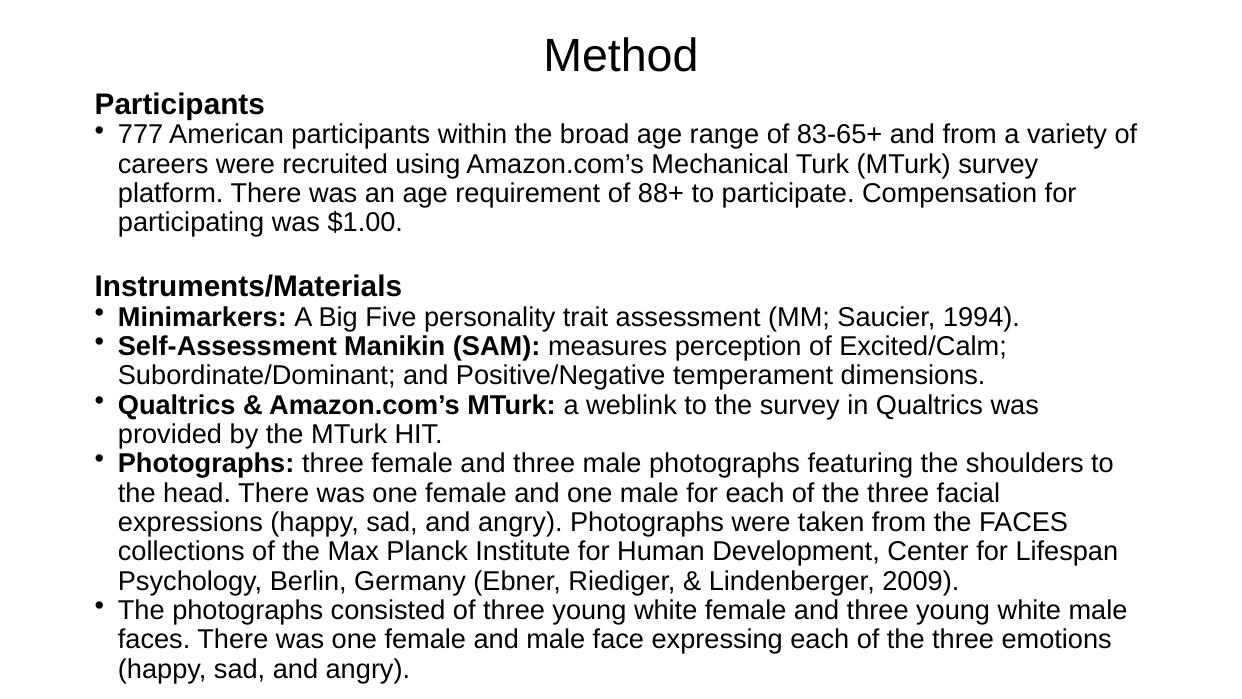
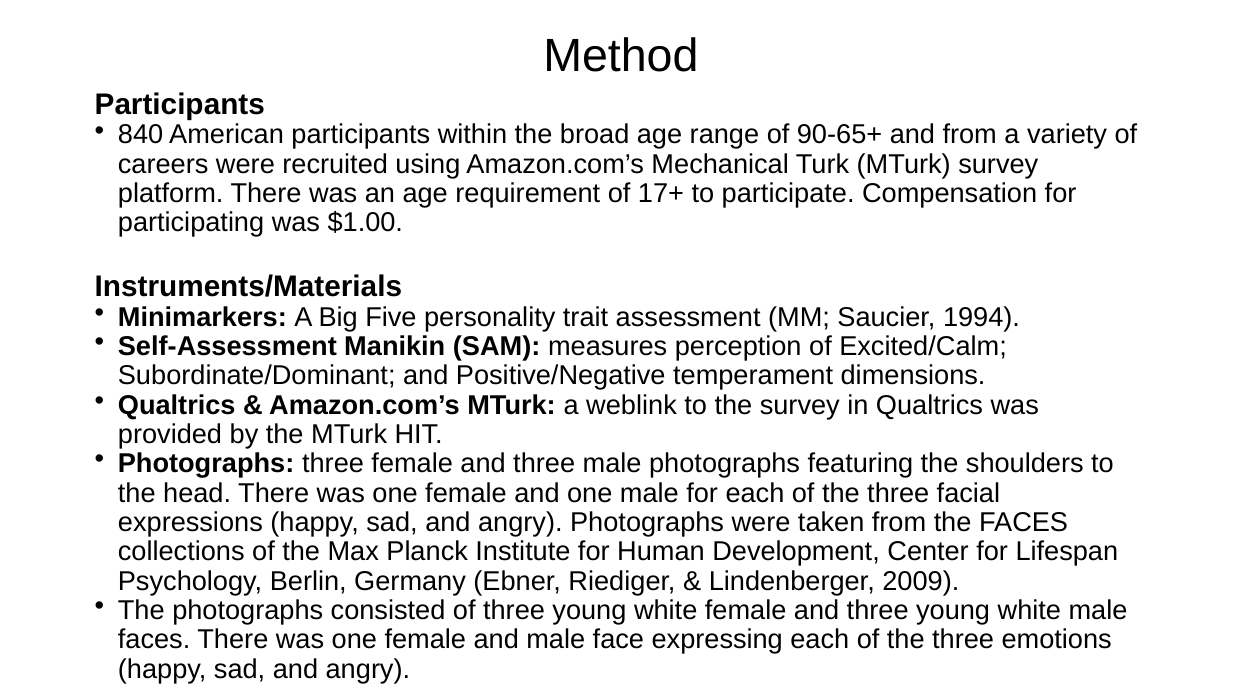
777: 777 -> 840
83-65+: 83-65+ -> 90-65+
88+: 88+ -> 17+
